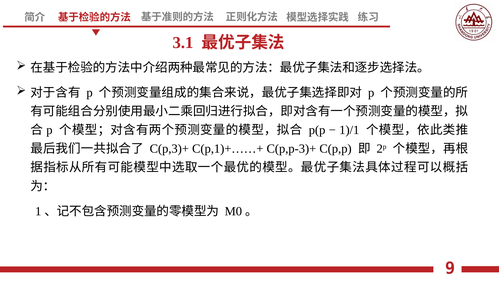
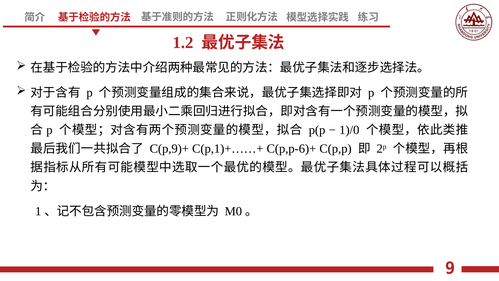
3.1: 3.1 -> 1.2
1)/1: 1)/1 -> 1)/0
C(p,3)+: C(p,3)+ -> C(p,9)+
C(p,p-3)+: C(p,p-3)+ -> C(p,p-6)+
